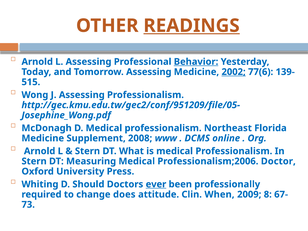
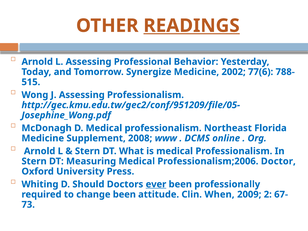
Behavior underline: present -> none
Tomorrow Assessing: Assessing -> Synergize
2002 underline: present -> none
139-: 139- -> 788-
change does: does -> been
8: 8 -> 2
